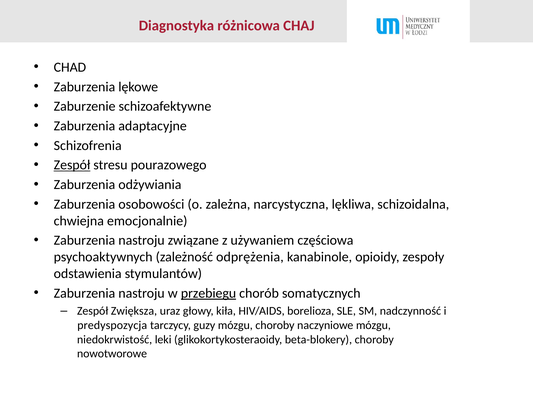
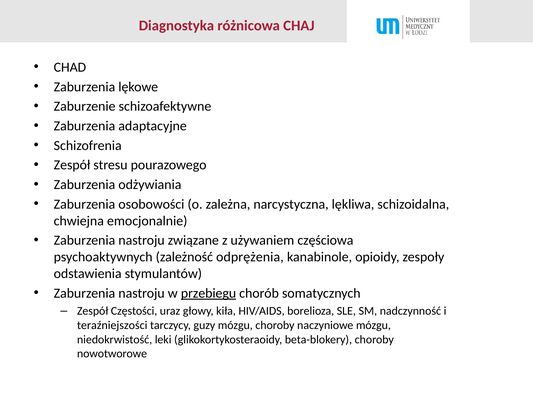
Zespół at (72, 165) underline: present -> none
Zwiększa: Zwiększa -> Częstości
predyspozycja: predyspozycja -> teraźniejszości
